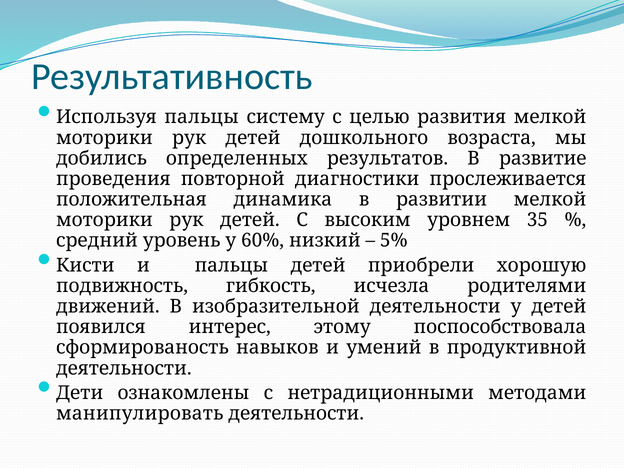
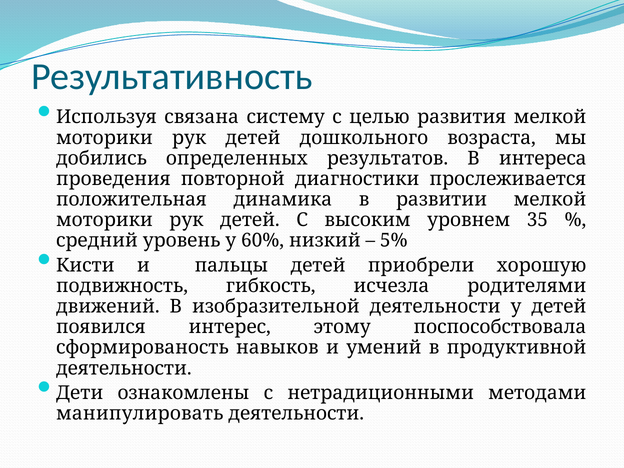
Используя пальцы: пальцы -> связана
развитие: развитие -> интереса
